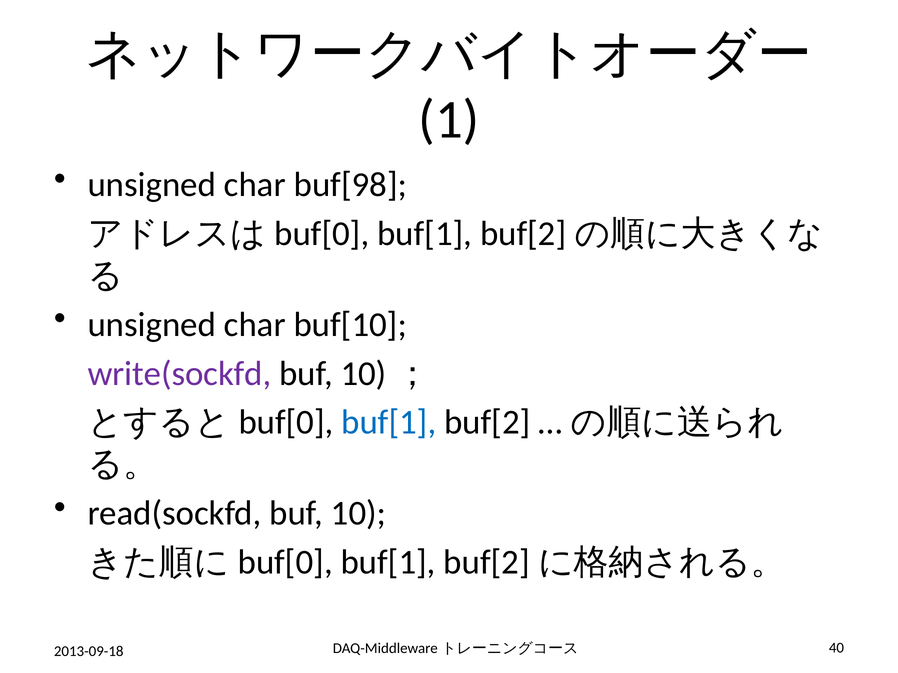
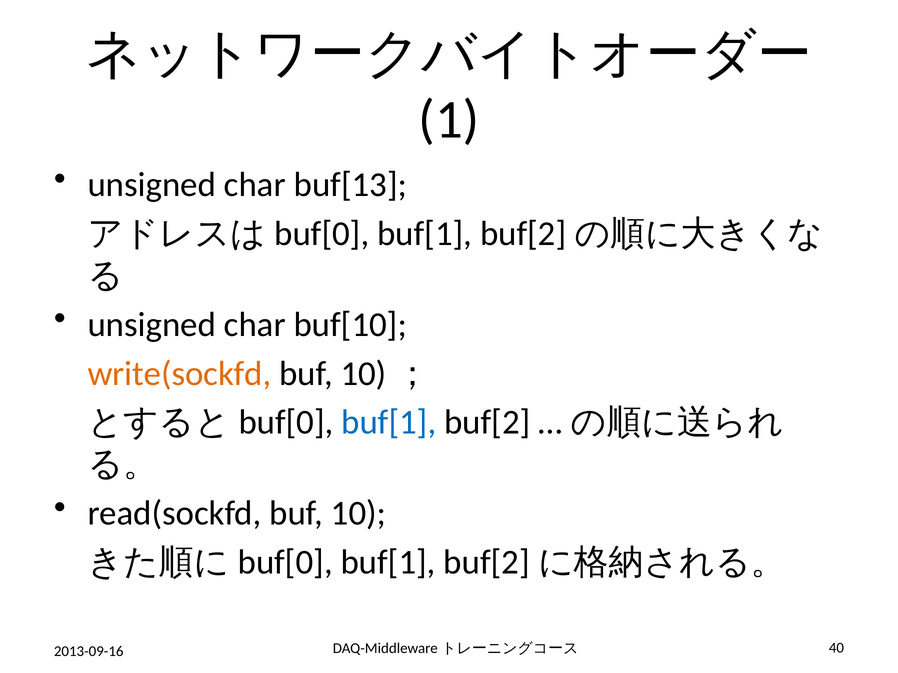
buf[98: buf[98 -> buf[13
write(sockfd colour: purple -> orange
2013-09-18: 2013-09-18 -> 2013-09-16
